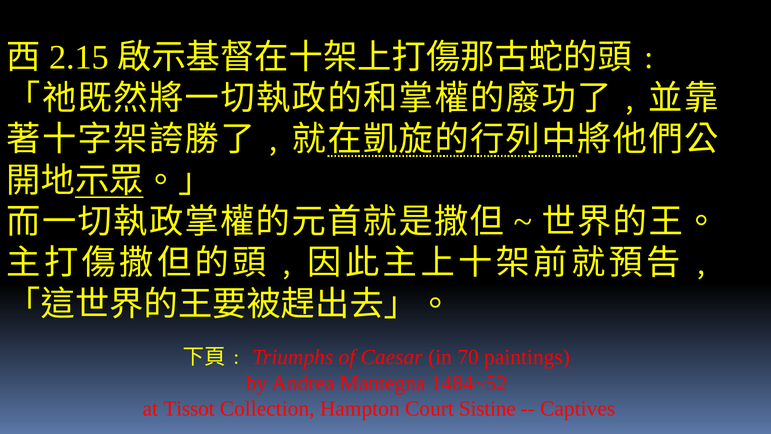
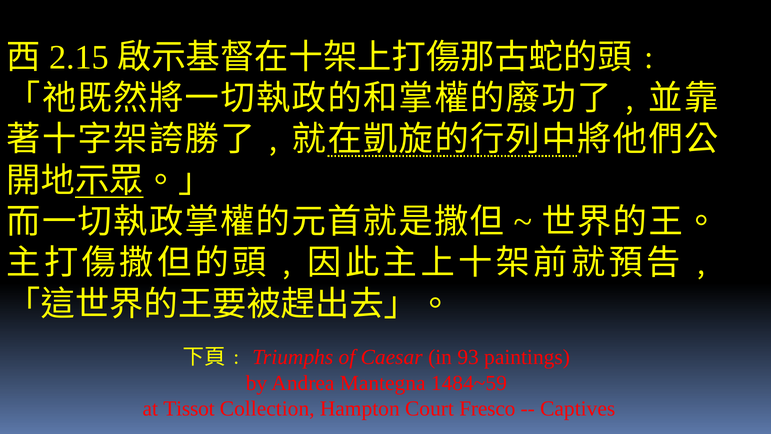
70: 70 -> 93
1484~52: 1484~52 -> 1484~59
Sistine: Sistine -> Fresco
